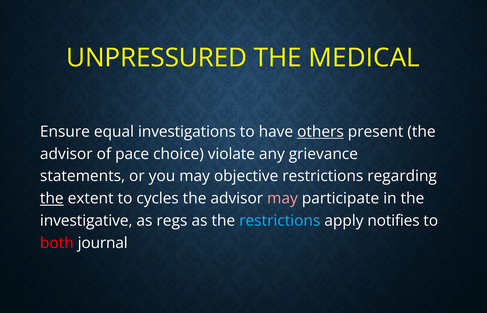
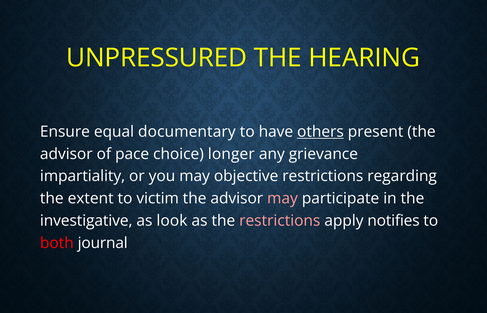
MEDICAL: MEDICAL -> HEARING
investigations: investigations -> documentary
violate: violate -> longer
statements: statements -> impartiality
the at (52, 199) underline: present -> none
cycles: cycles -> victim
regs: regs -> look
restrictions at (280, 221) colour: light blue -> pink
